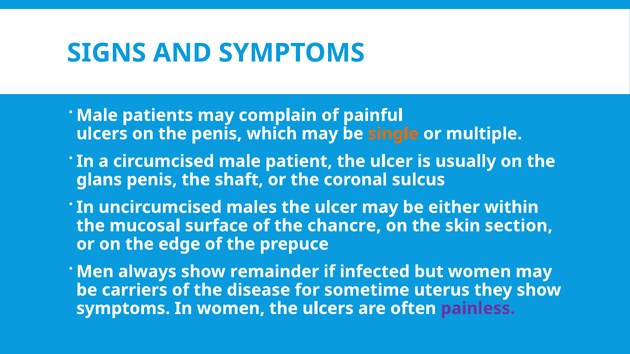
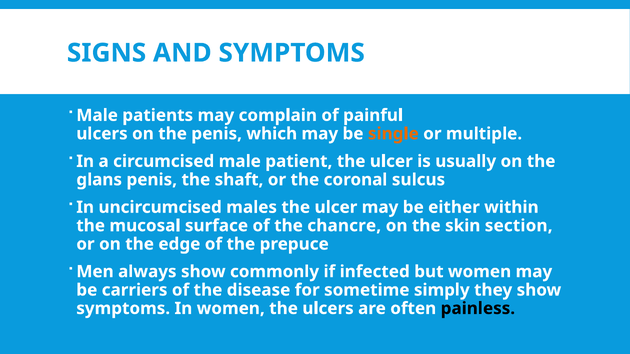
remainder: remainder -> commonly
uterus: uterus -> simply
painless colour: purple -> black
